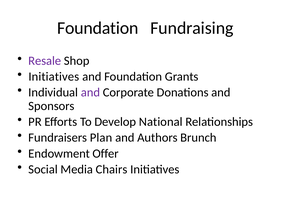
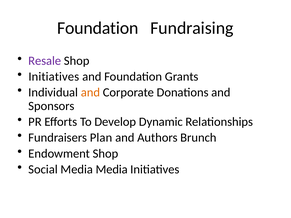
and at (90, 93) colour: purple -> orange
National: National -> Dynamic
Endowment Offer: Offer -> Shop
Media Chairs: Chairs -> Media
